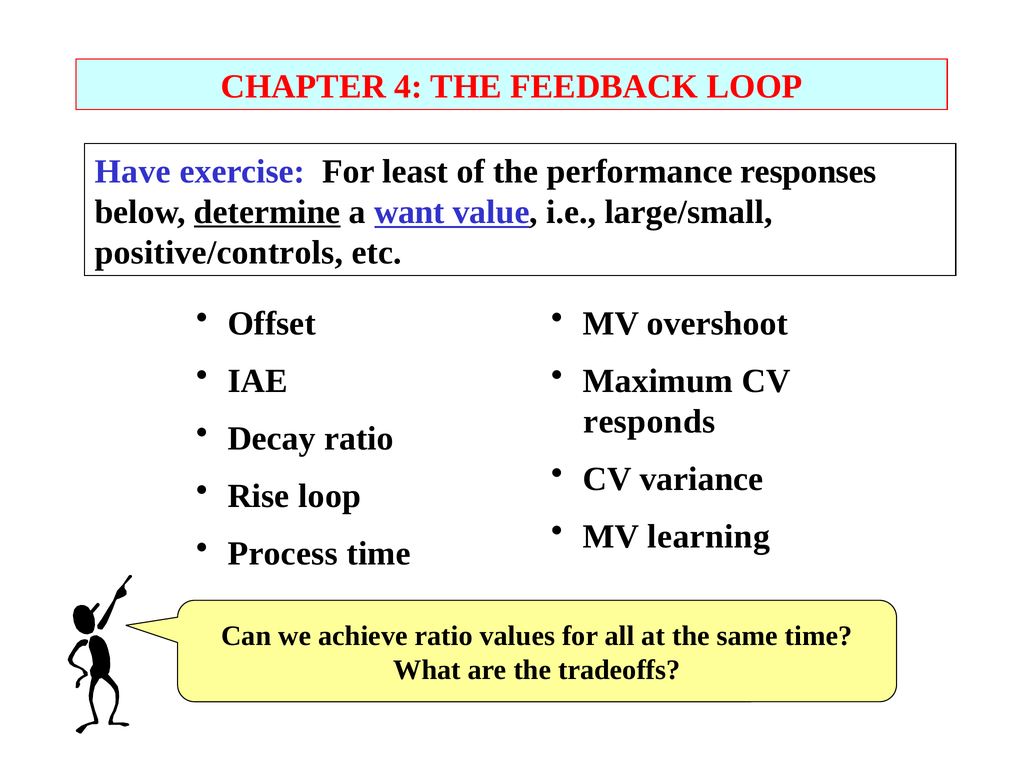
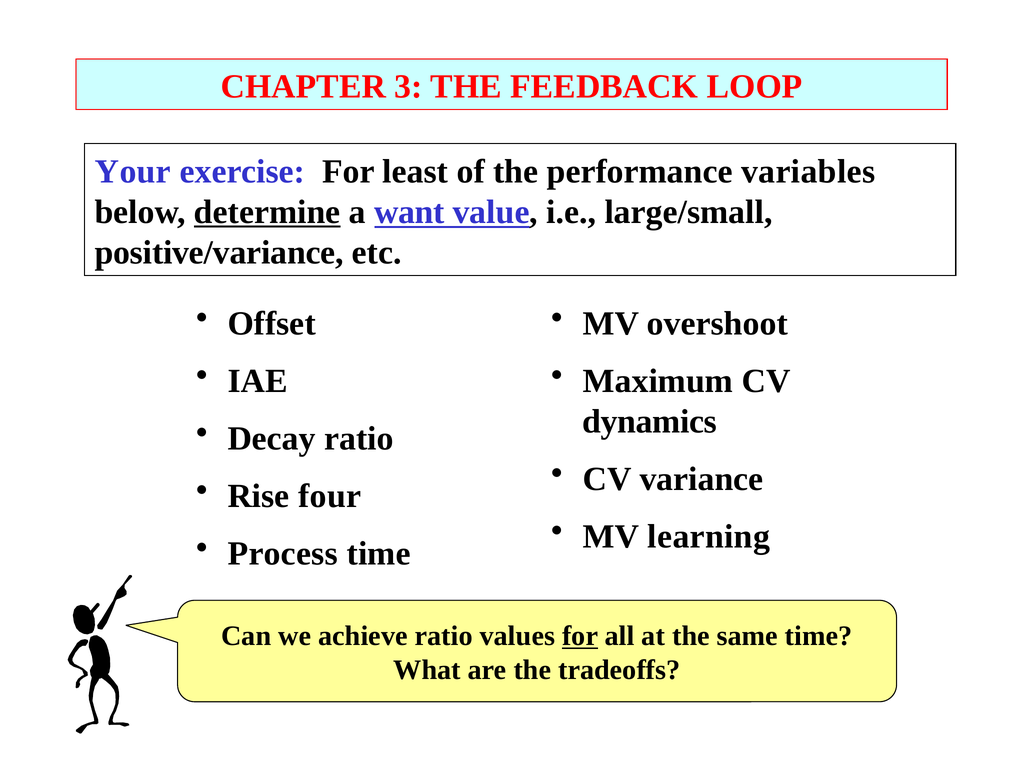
4: 4 -> 3
Have: Have -> Your
responses: responses -> variables
positive/controls: positive/controls -> positive/variance
responds: responds -> dynamics
Rise loop: loop -> four
for at (580, 636) underline: none -> present
